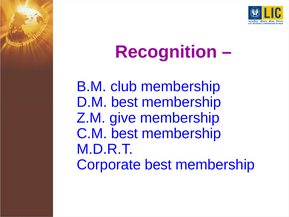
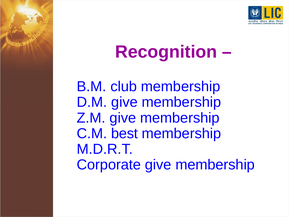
D.M best: best -> give
Corporate best: best -> give
